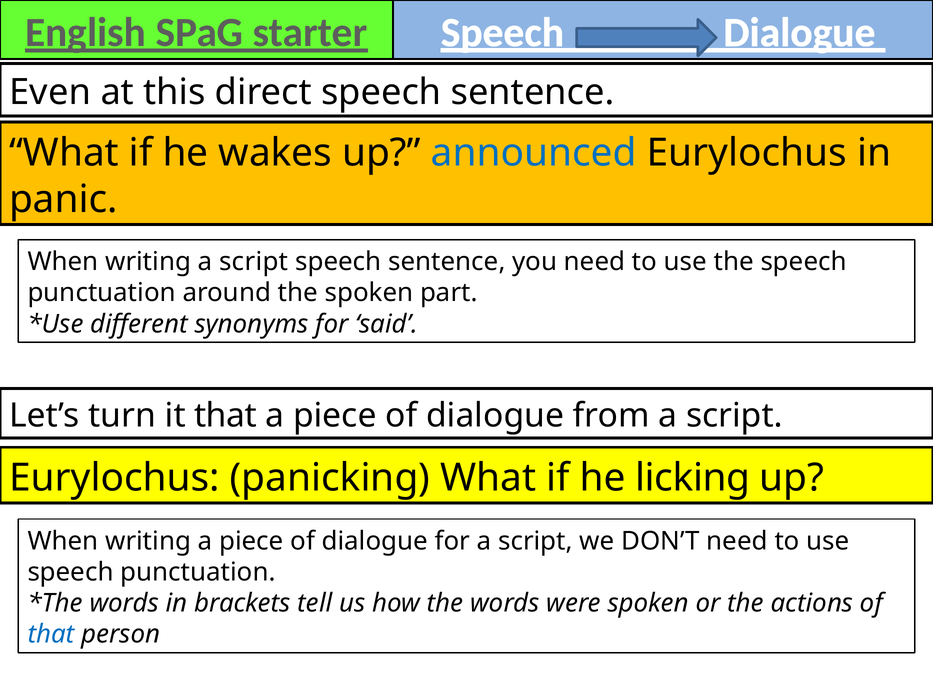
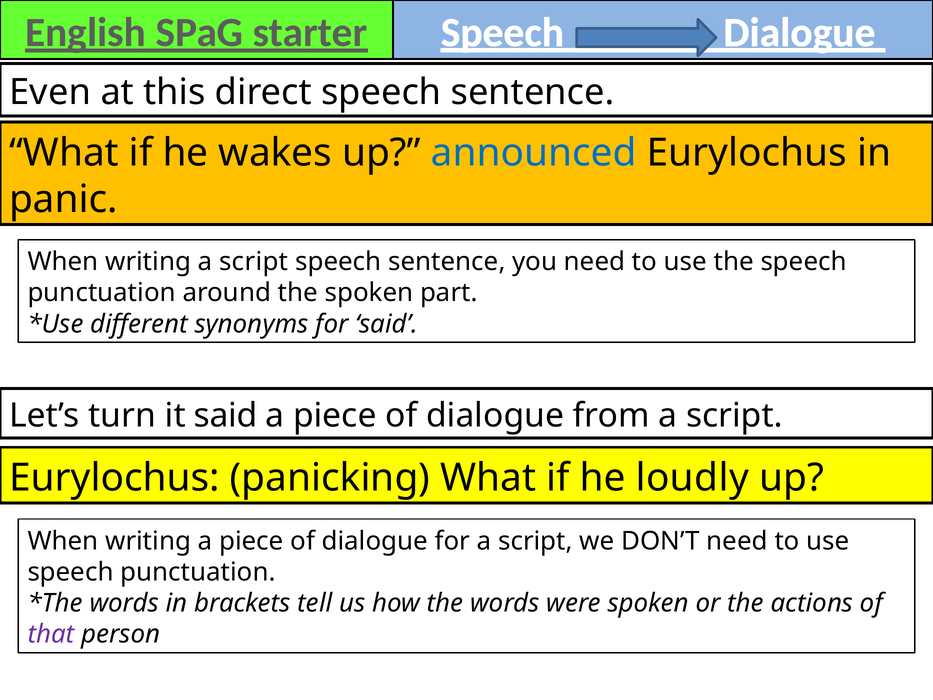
it that: that -> said
licking: licking -> loudly
that at (51, 634) colour: blue -> purple
